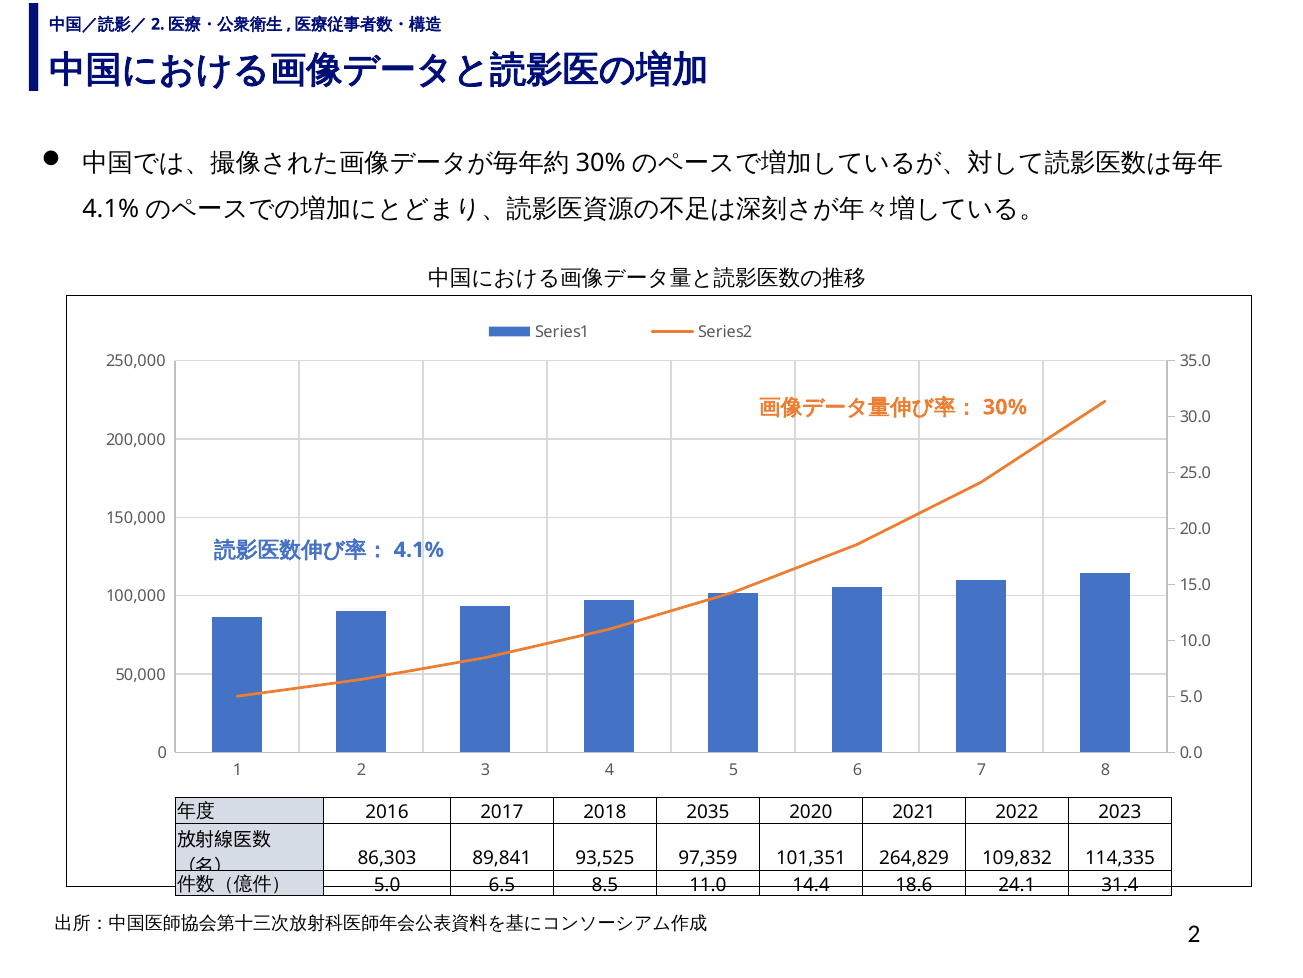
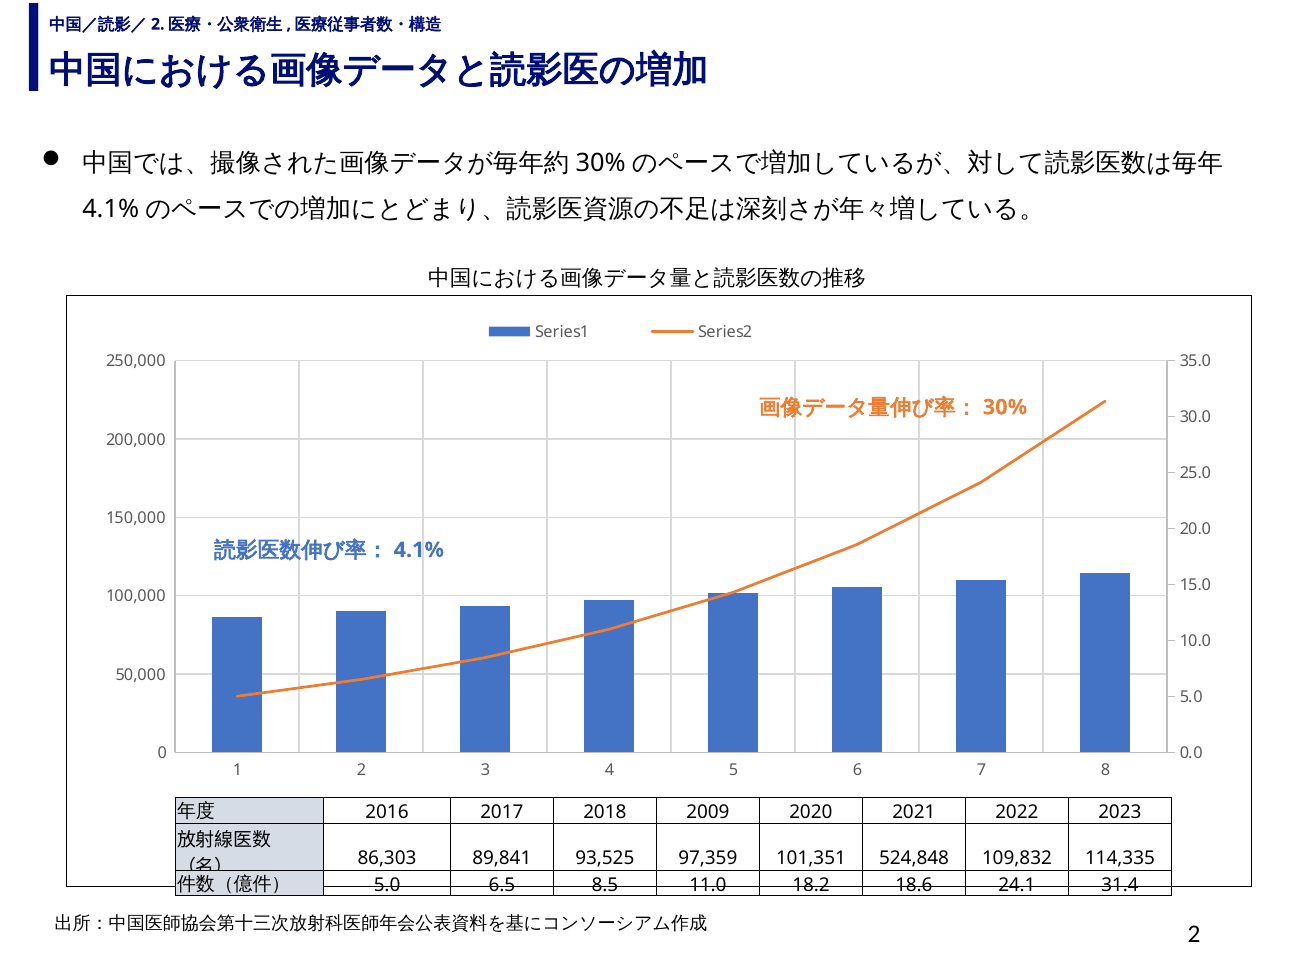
2035: 2035 -> 2009
264,829: 264,829 -> 524,848
14.4: 14.4 -> 18.2
